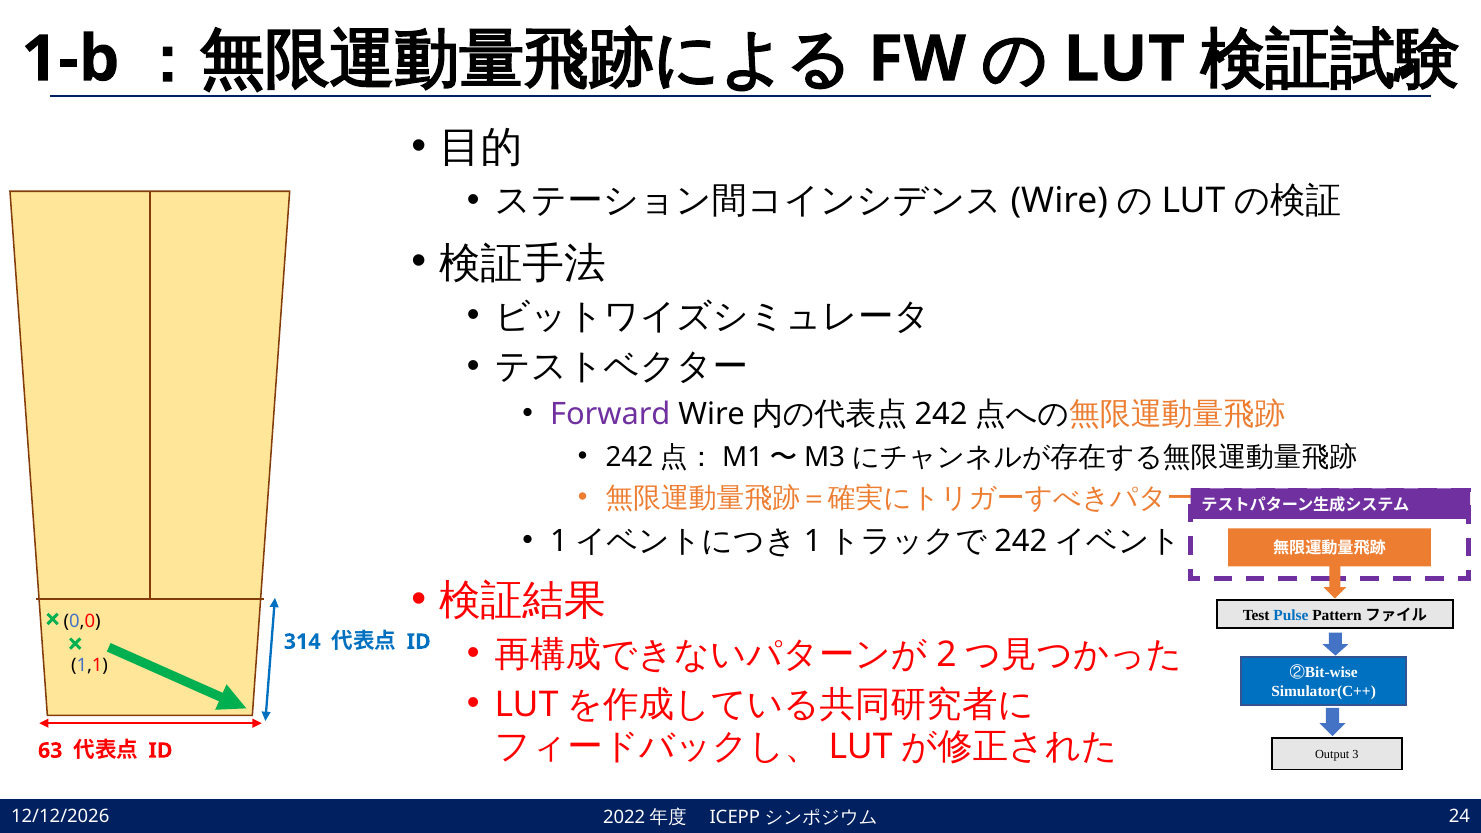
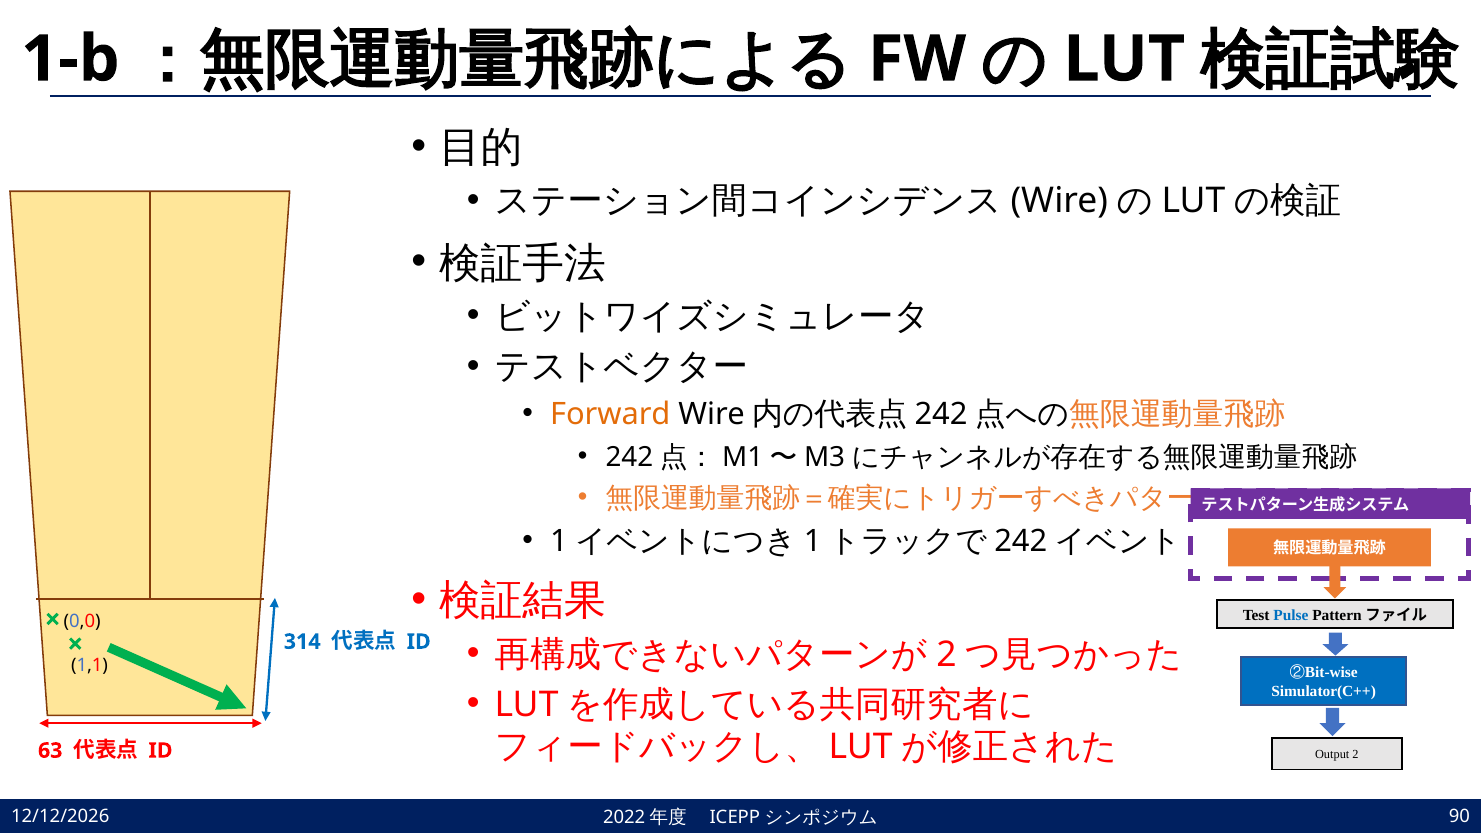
Forward colour: purple -> orange
Output 3: 3 -> 2
24: 24 -> 90
